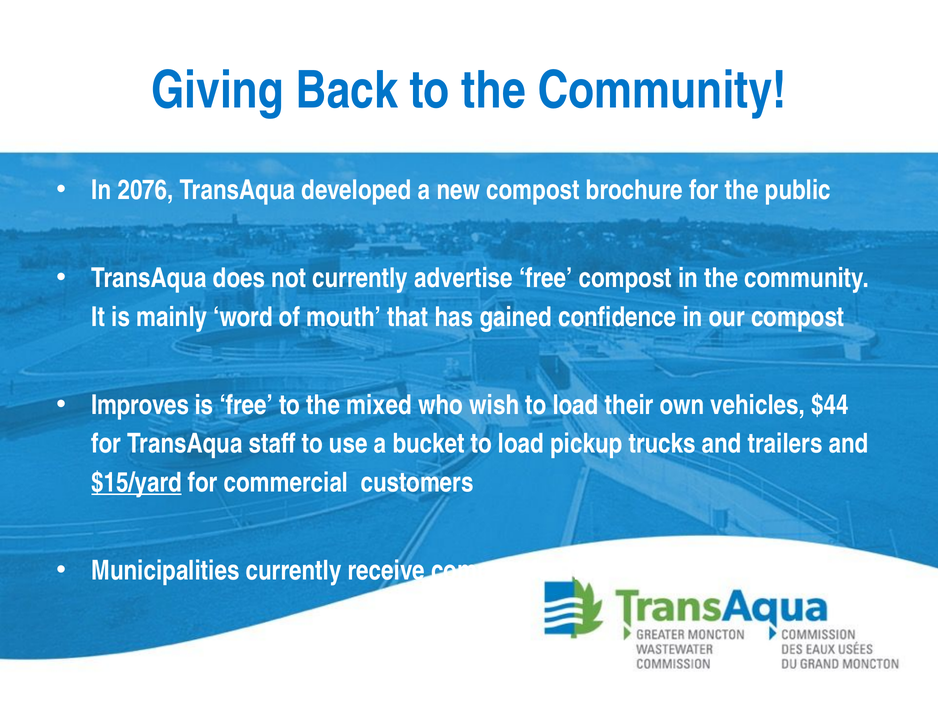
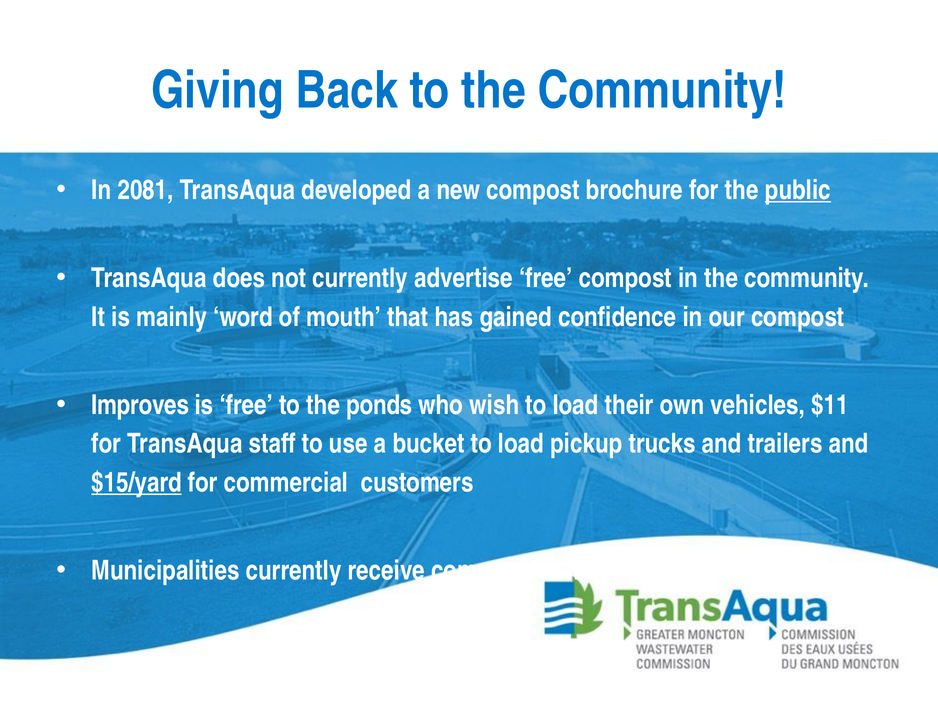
2076: 2076 -> 2081
public underline: none -> present
mixed: mixed -> ponds
$44: $44 -> $11
